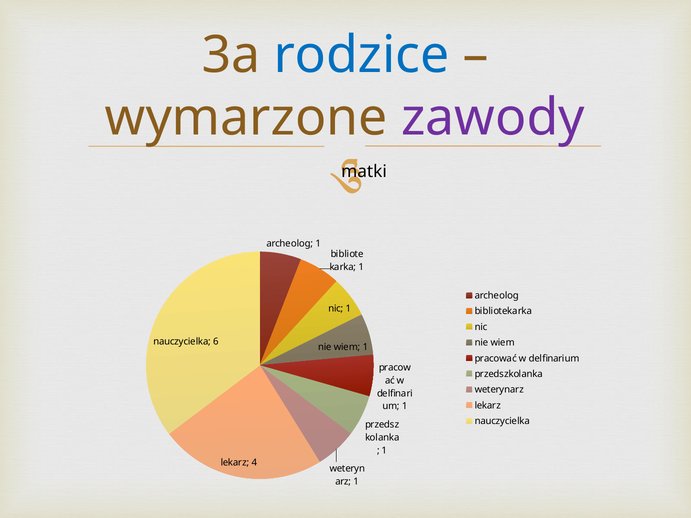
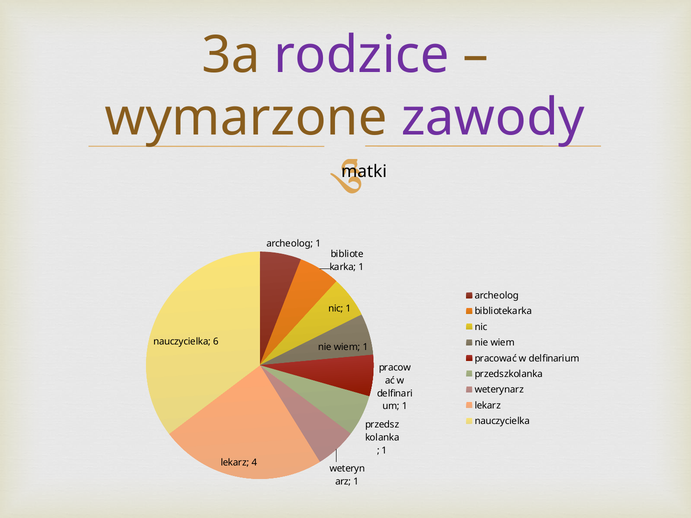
rodzice colour: blue -> purple
